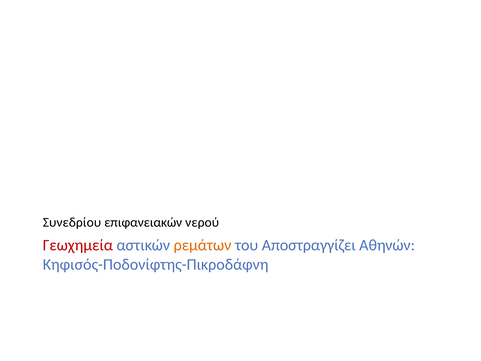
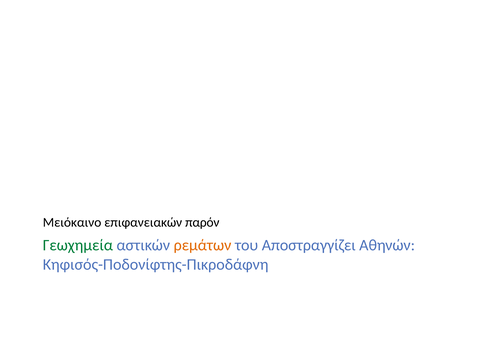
Συνεδρίου: Συνεδρίου -> Μειόκαινο
νερού: νερού -> παρόν
Γεωχημεία colour: red -> green
